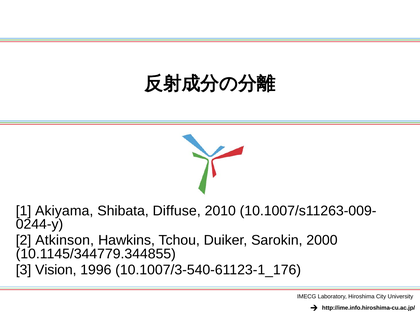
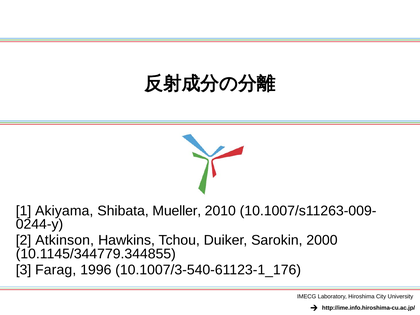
Diffuse: Diffuse -> Mueller
Vision: Vision -> Farag
